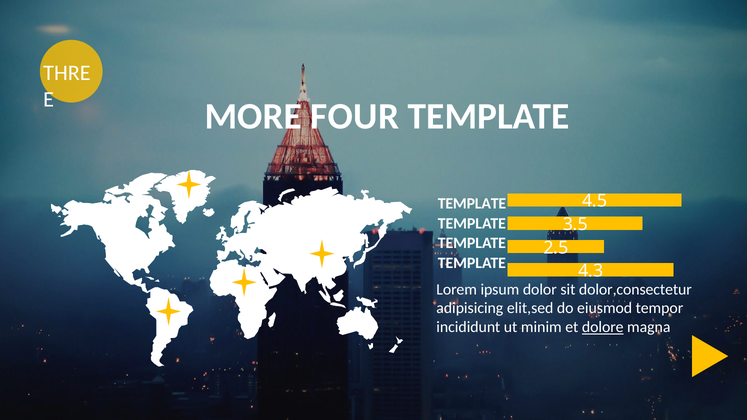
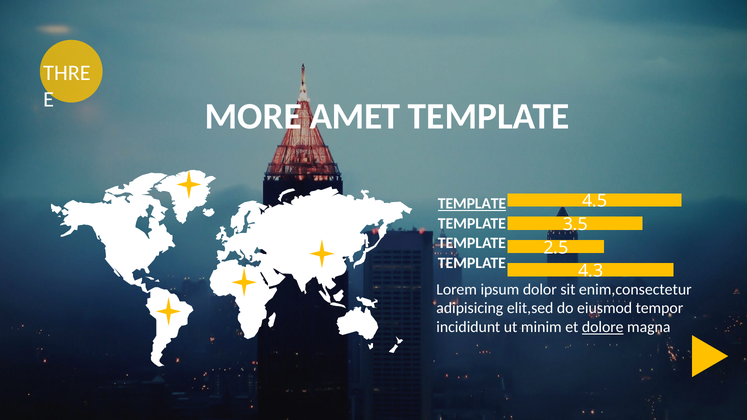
FOUR: FOUR -> AMET
TEMPLATE at (472, 204) underline: none -> present
dolor,consectetur: dolor,consectetur -> enim,consectetur
